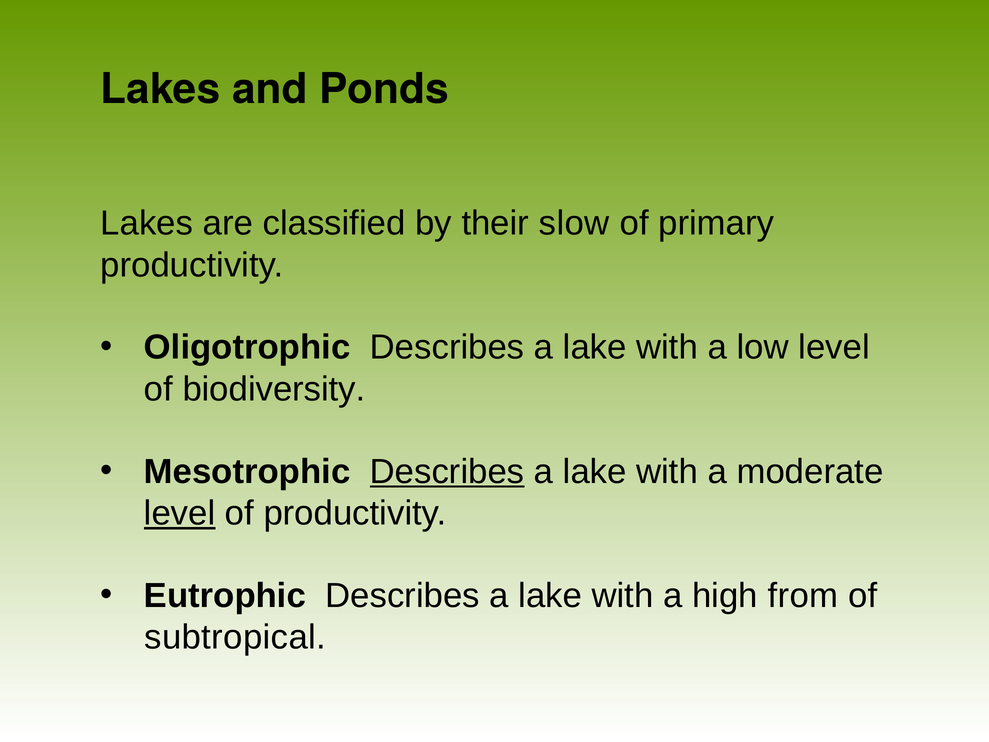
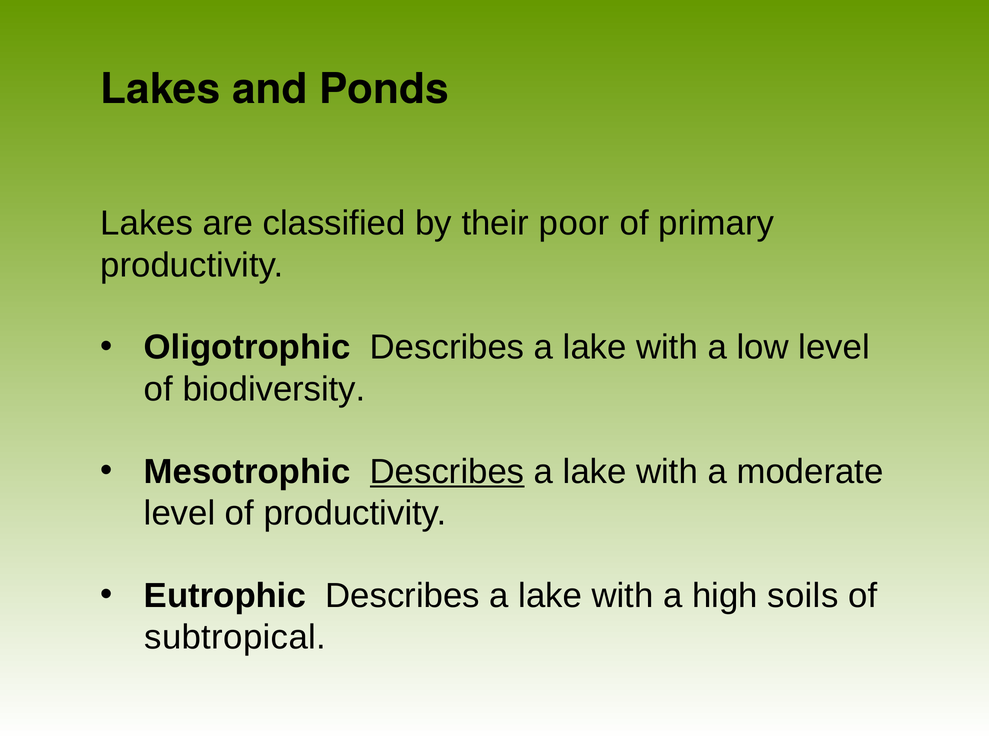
slow: slow -> poor
level at (180, 513) underline: present -> none
from: from -> soils
